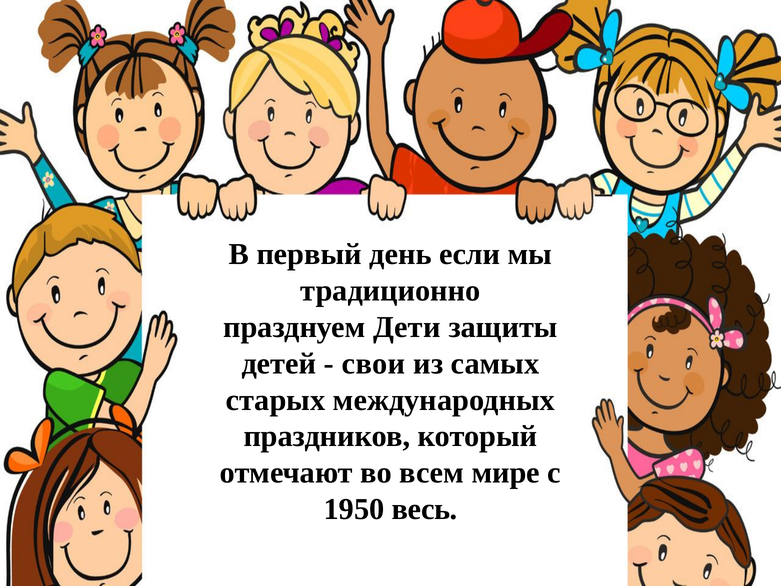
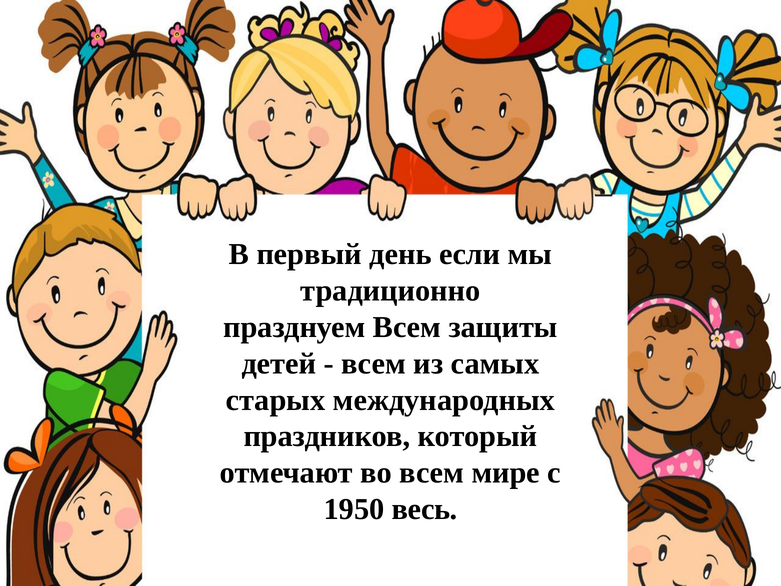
празднуем Дети: Дети -> Всем
свои at (374, 363): свои -> всем
